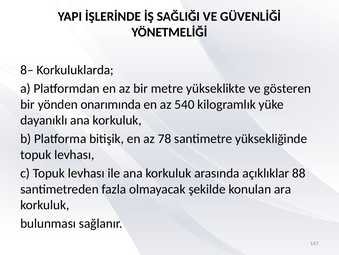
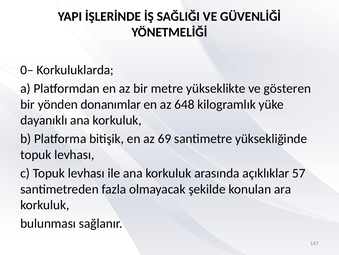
8–: 8– -> 0–
onarımında: onarımında -> donanımlar
540: 540 -> 648
78: 78 -> 69
88: 88 -> 57
